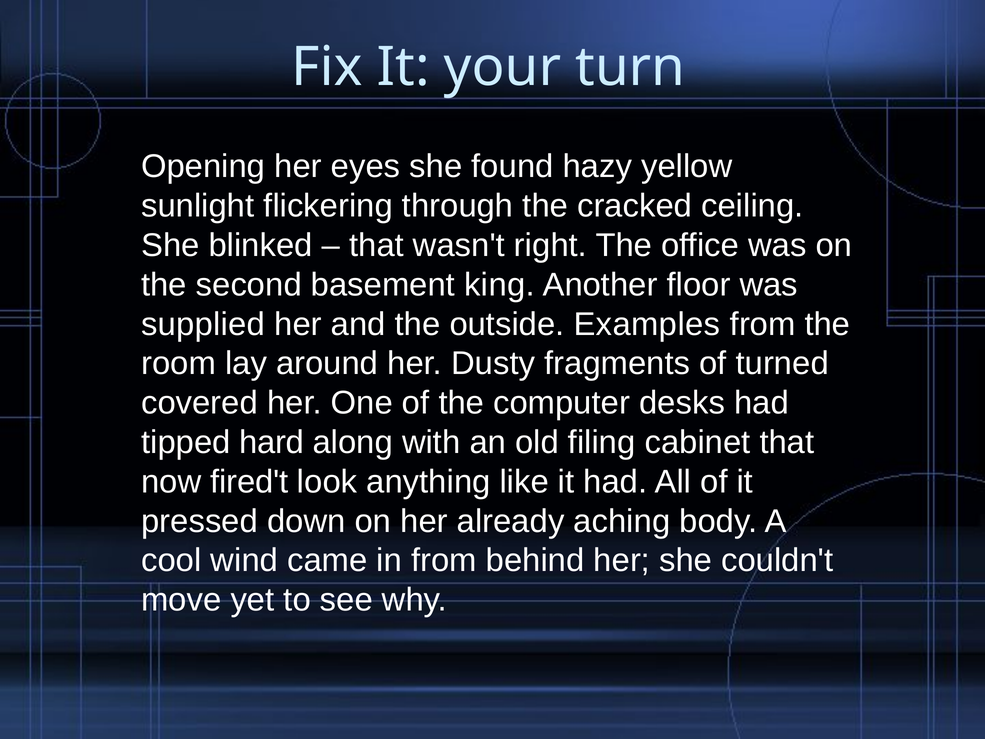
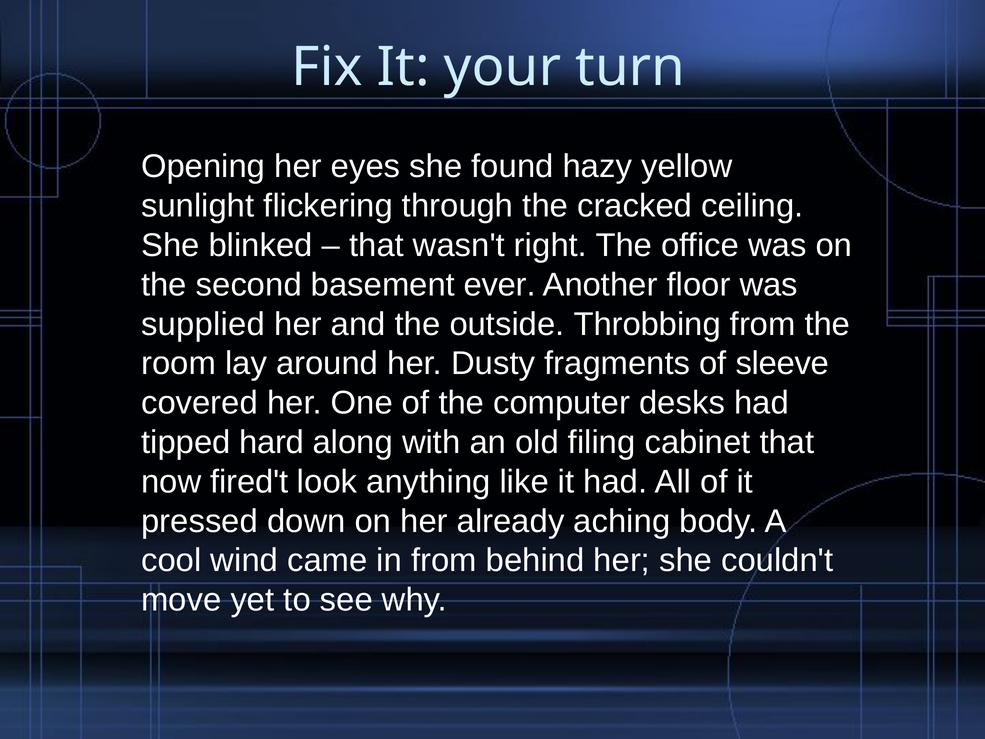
king: king -> ever
Examples: Examples -> Throbbing
turned: turned -> sleeve
